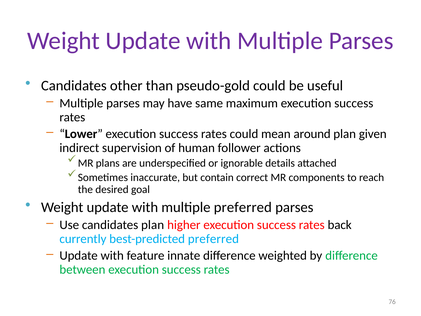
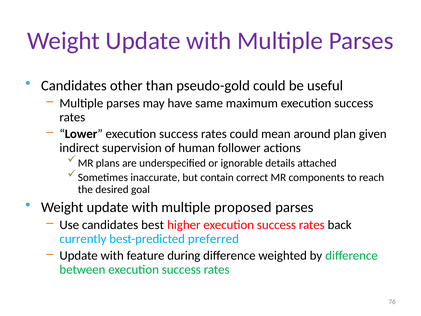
multiple preferred: preferred -> proposed
candidates plan: plan -> best
innate: innate -> during
